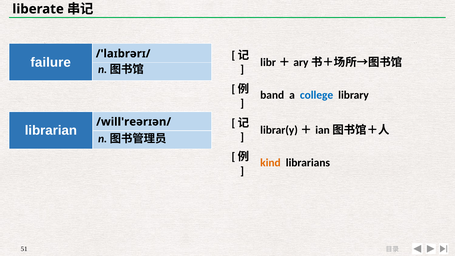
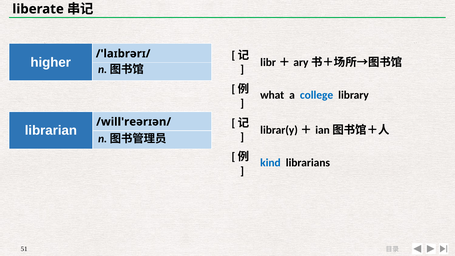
failure: failure -> higher
band: band -> what
kind colour: orange -> blue
